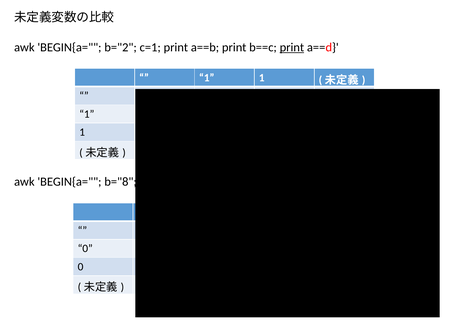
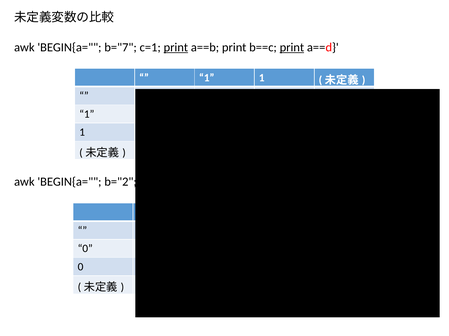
b="2: b="2 -> b="7
print at (176, 47) underline: none -> present
b="8: b="8 -> b="2
